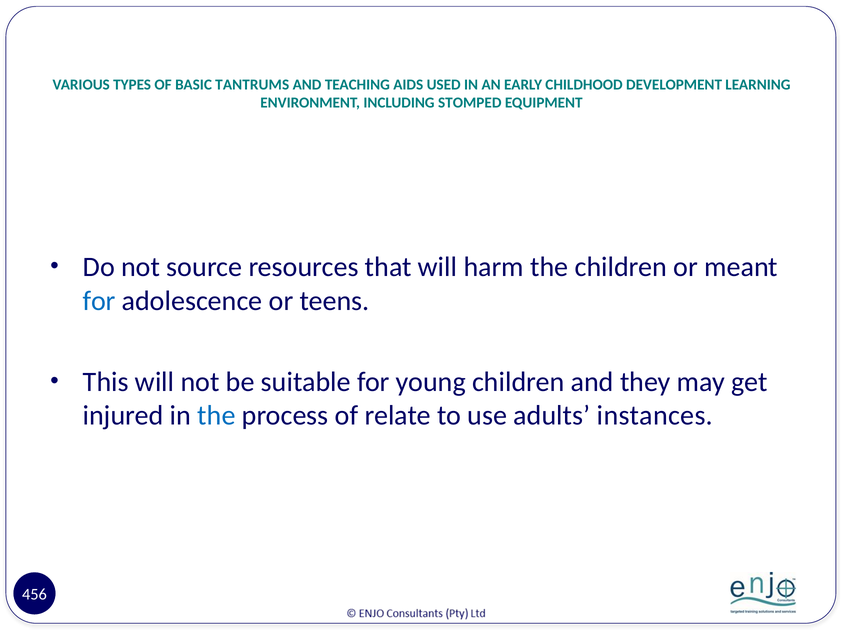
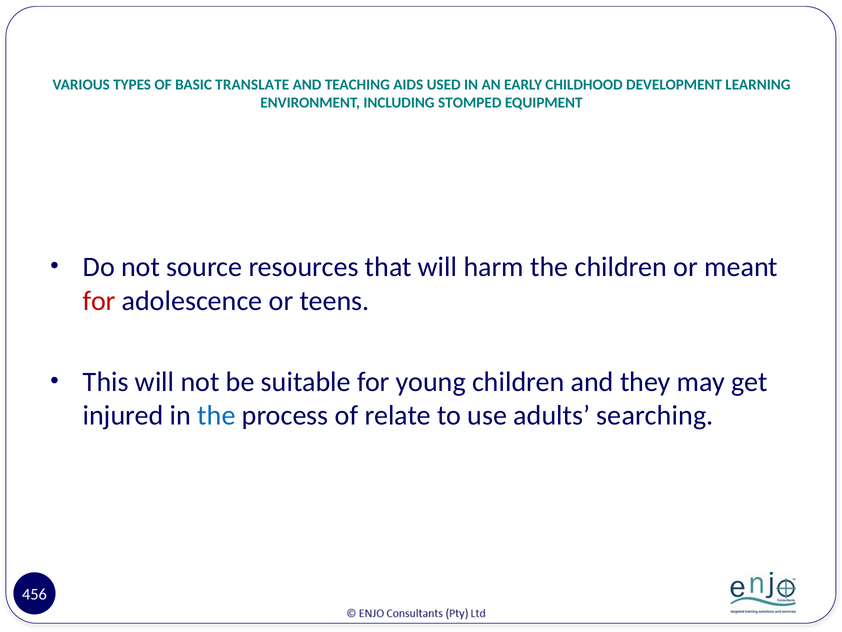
TANTRUMS: TANTRUMS -> TRANSLATE
for at (99, 301) colour: blue -> red
instances: instances -> searching
